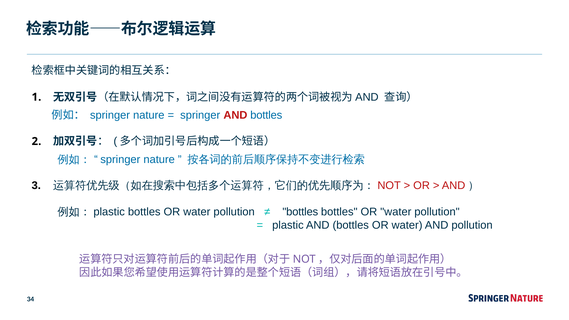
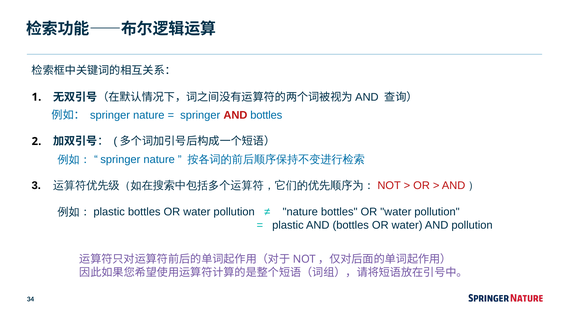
bottles at (300, 212): bottles -> nature
